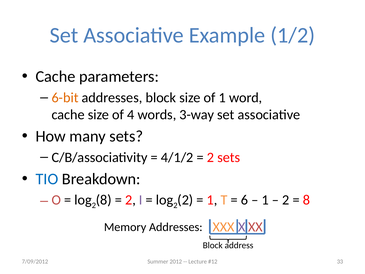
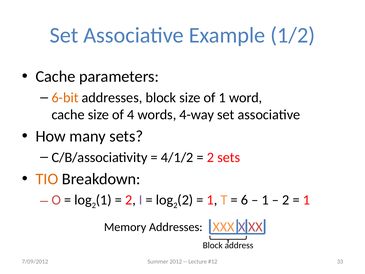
3-way: 3-way -> 4-way
TIO colour: blue -> orange
2 8: 8 -> 1
8 at (306, 200): 8 -> 1
